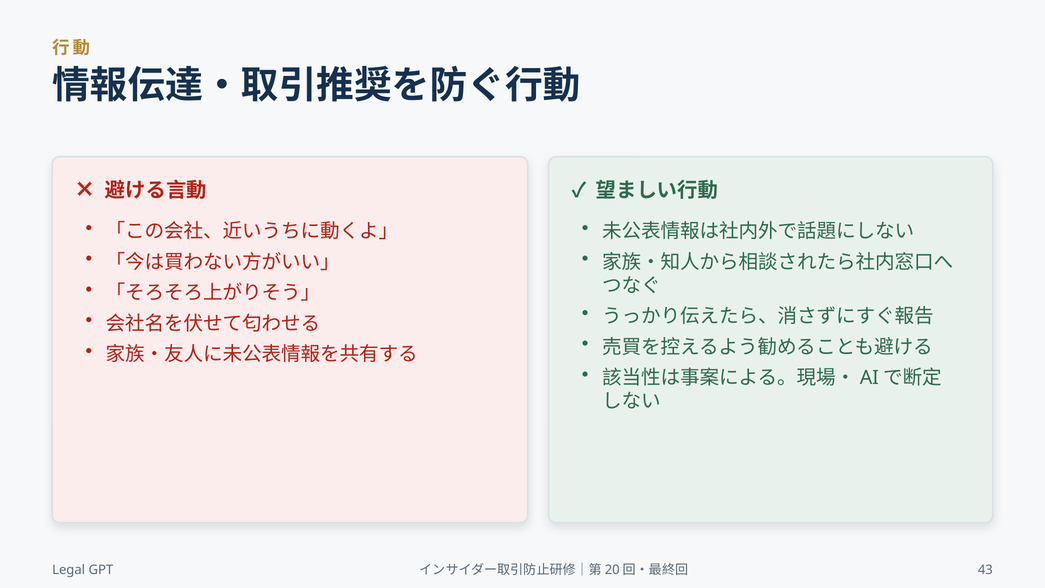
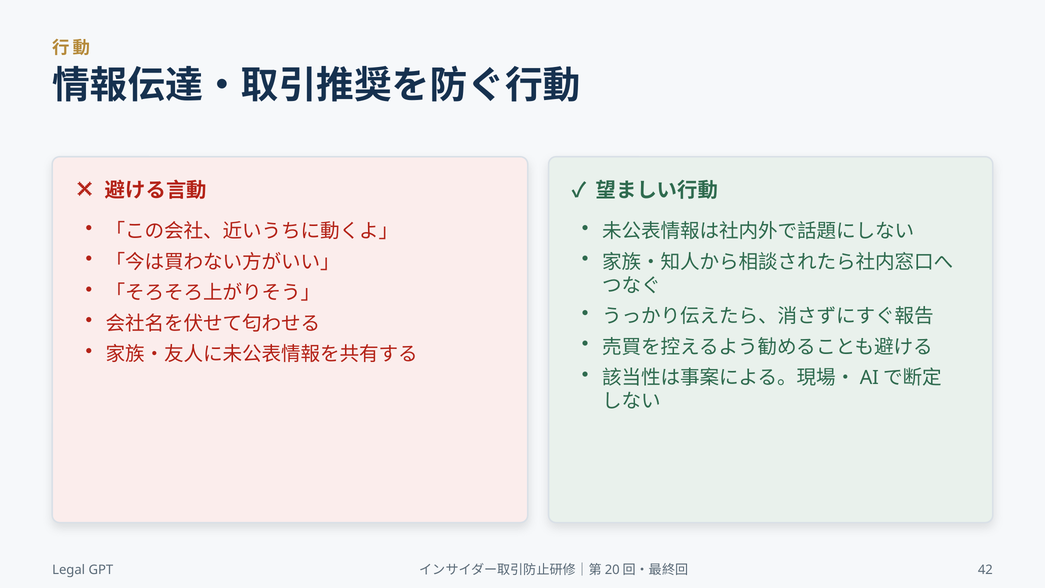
43: 43 -> 42
